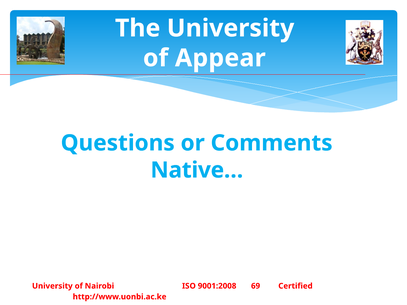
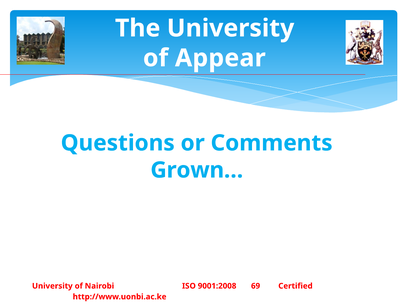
Native…: Native… -> Grown…
